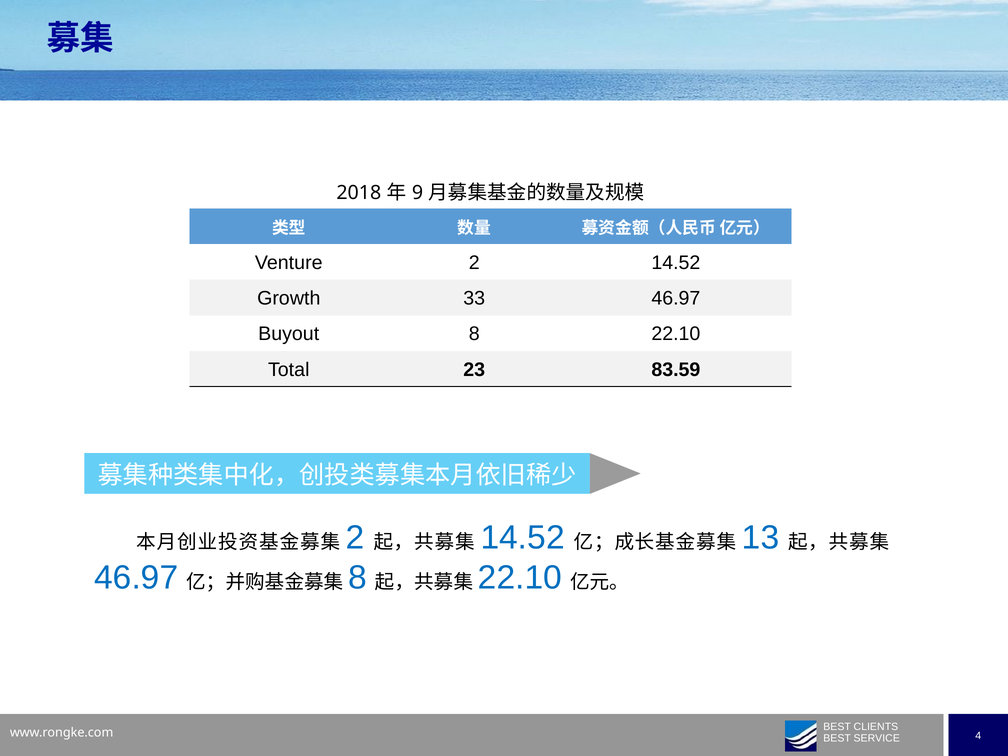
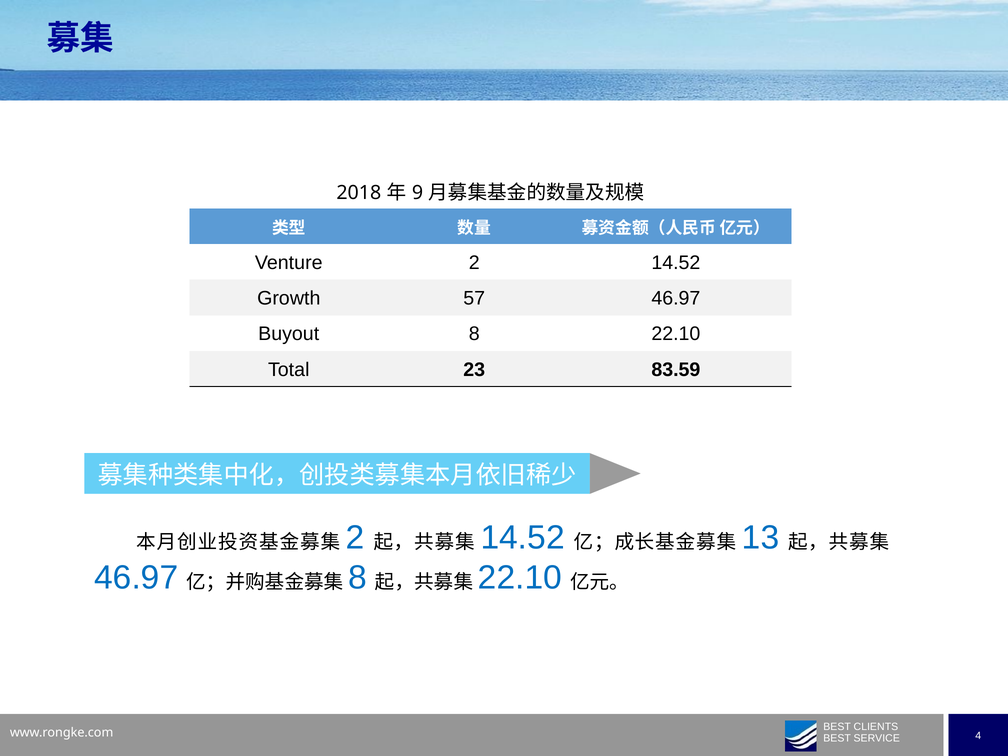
33: 33 -> 57
